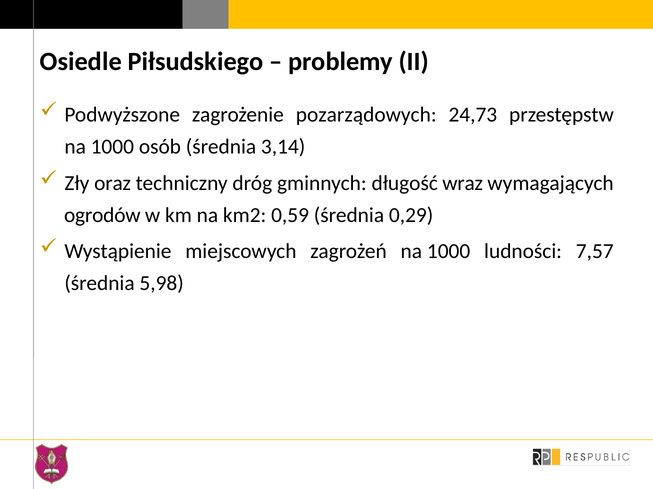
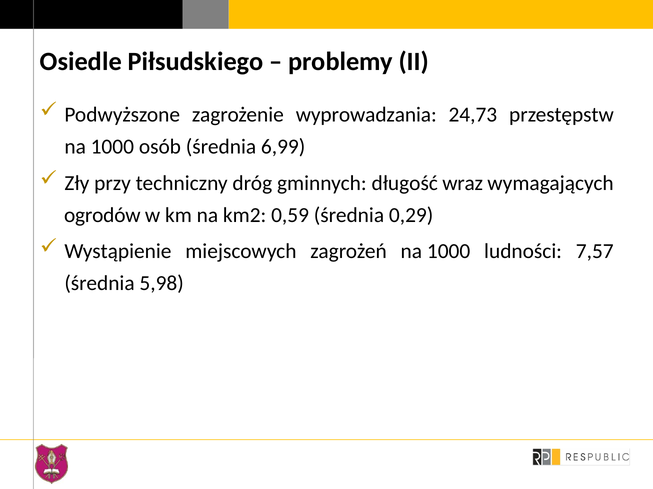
pozarządowych: pozarządowych -> wyprowadzania
3,14: 3,14 -> 6,99
oraz: oraz -> przy
